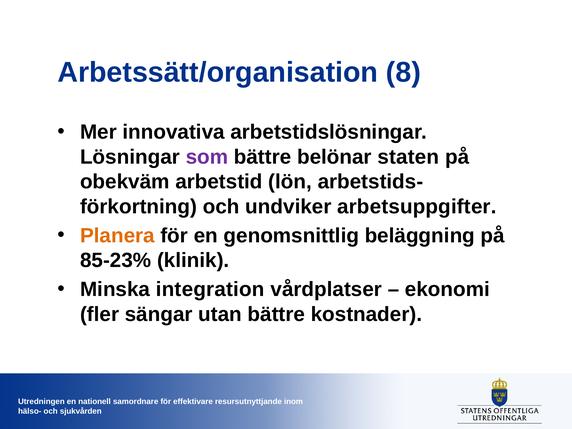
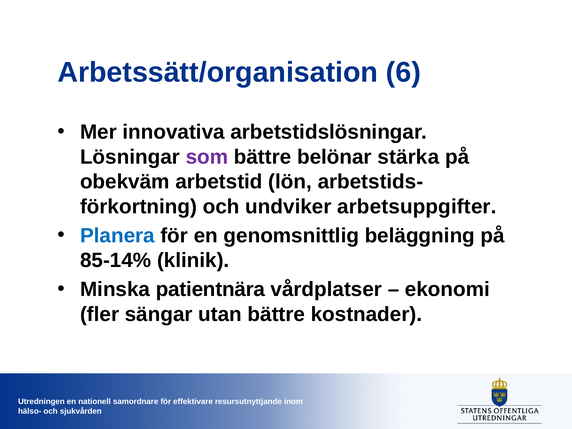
8: 8 -> 6
staten: staten -> stärka
Planera colour: orange -> blue
85-23%: 85-23% -> 85-14%
integration: integration -> patientnära
